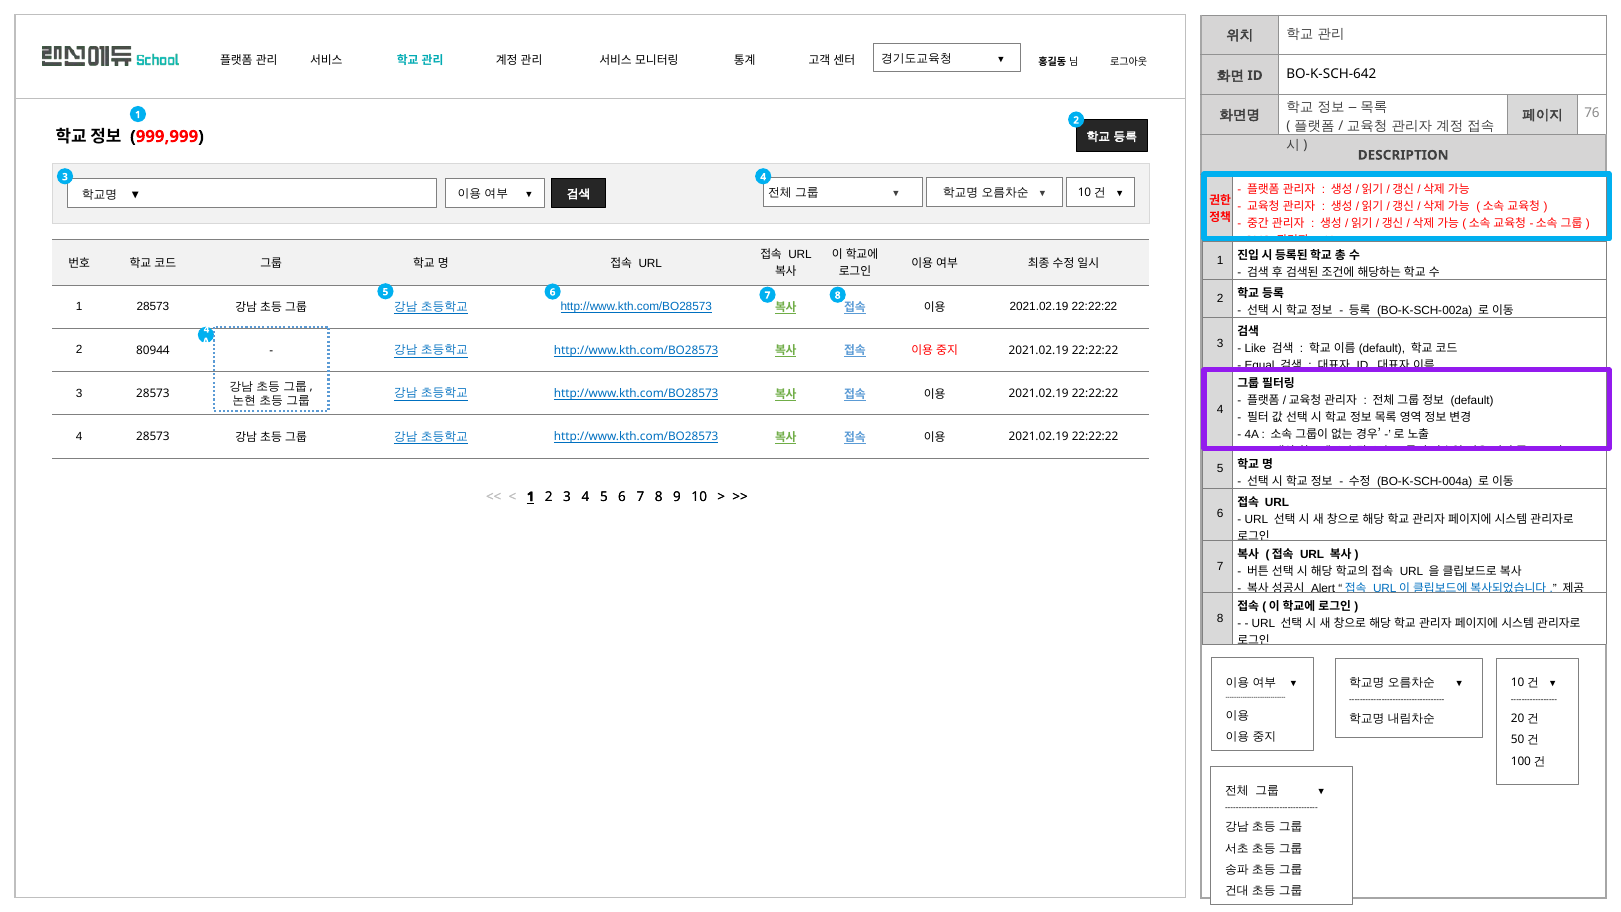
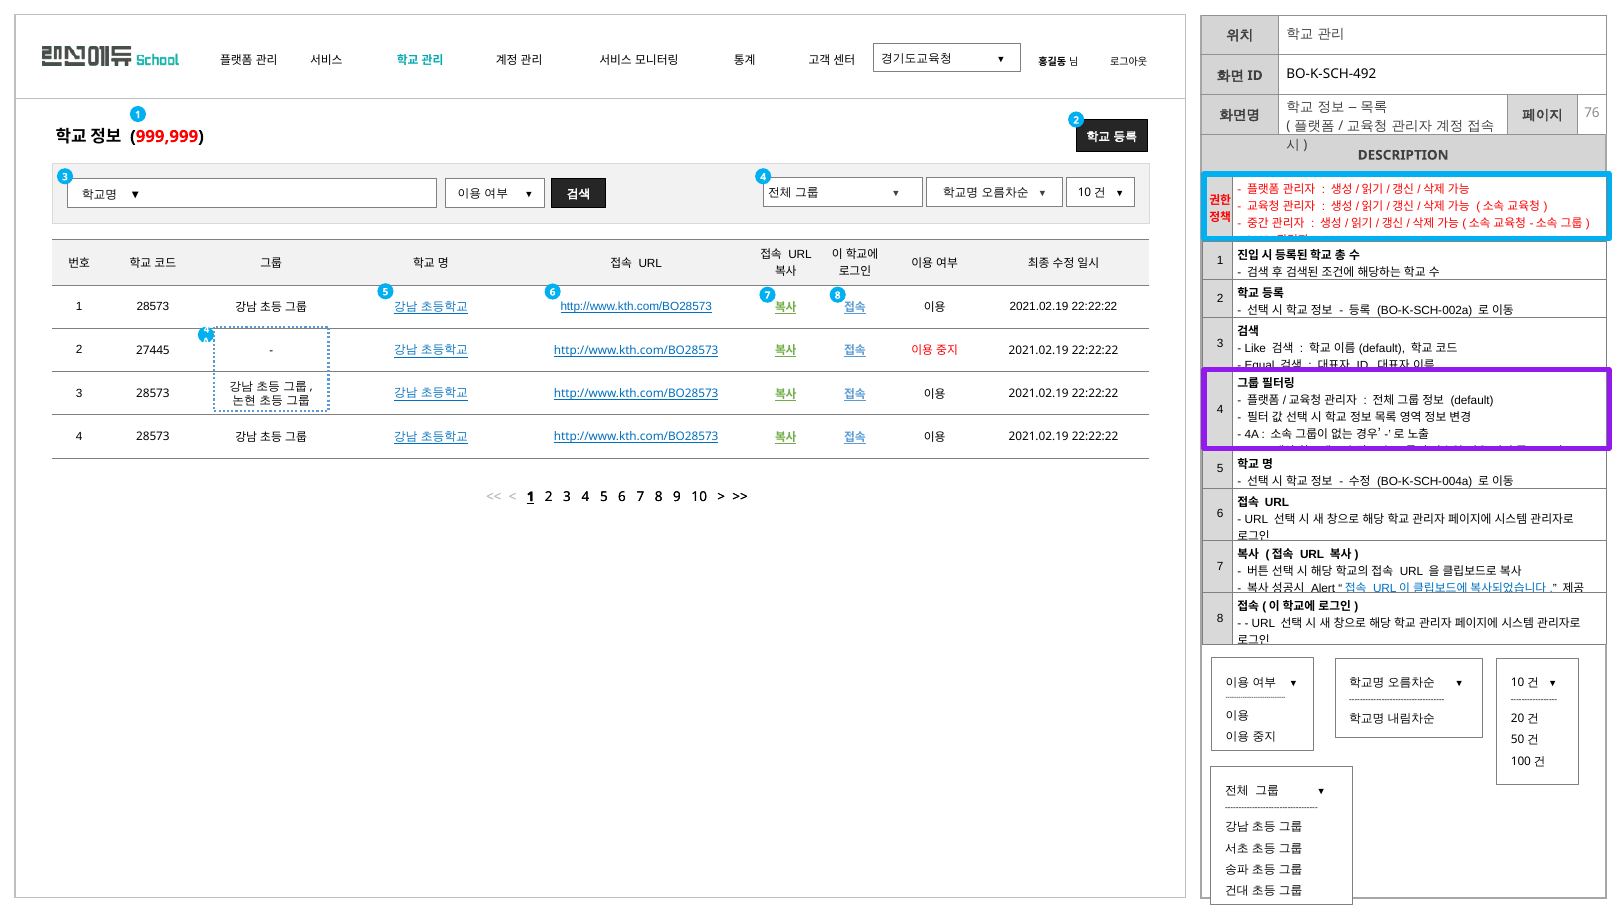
BO-K-SCH-642: BO-K-SCH-642 -> BO-K-SCH-492
80944: 80944 -> 27445
